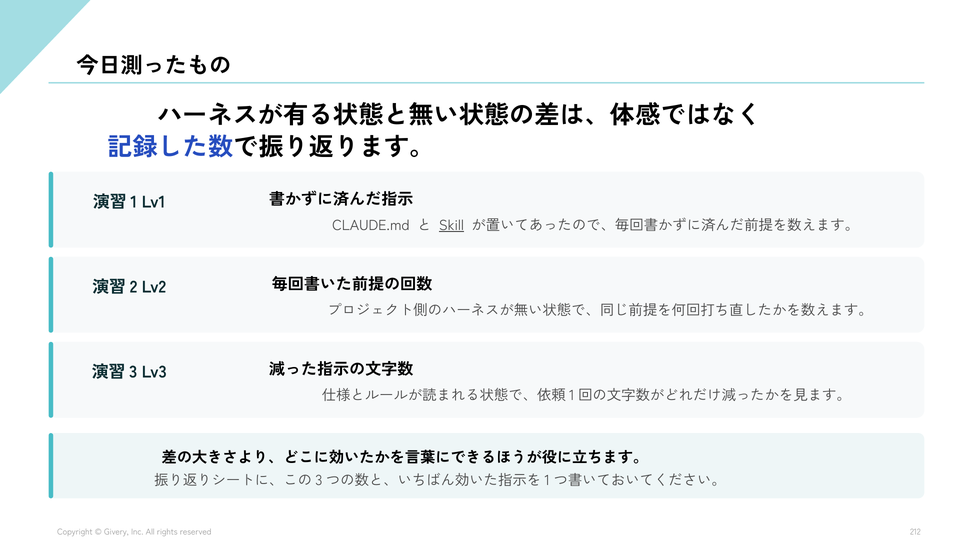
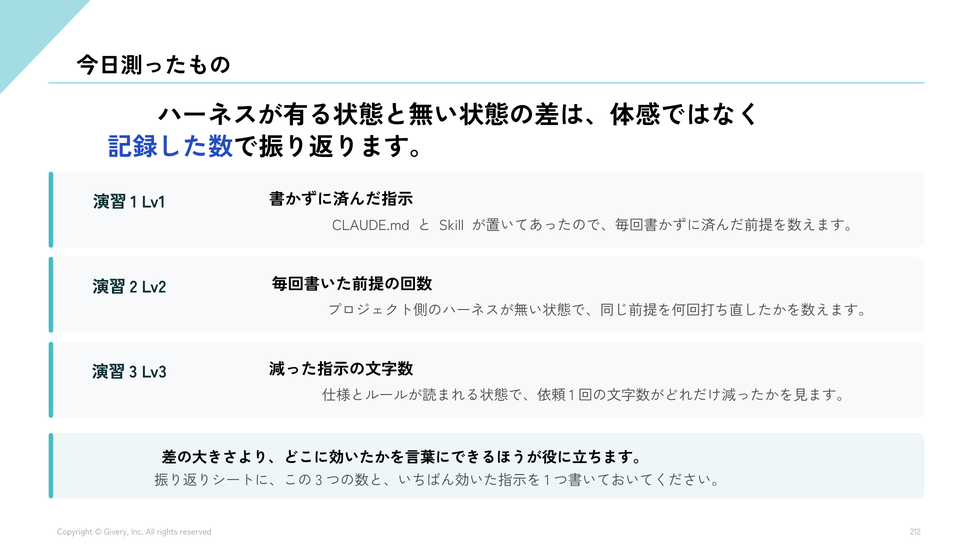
Skill underline: present -> none
